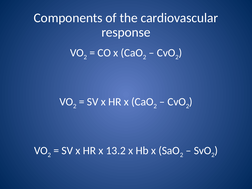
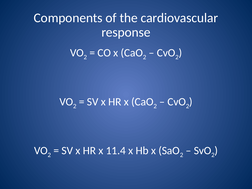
13.2: 13.2 -> 11.4
